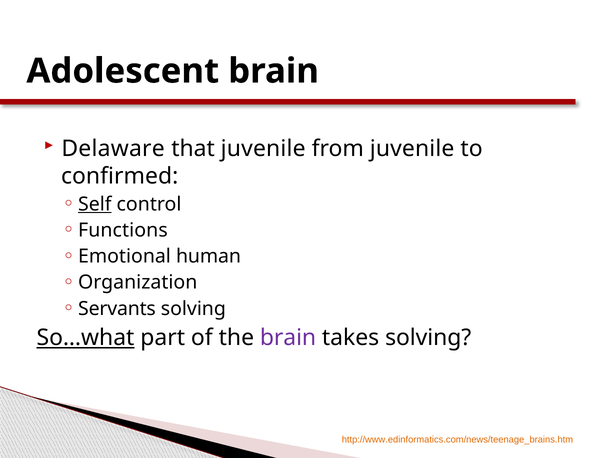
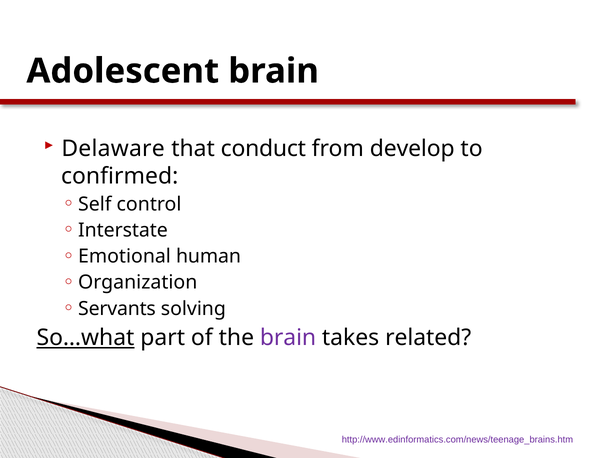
that juvenile: juvenile -> conduct
from juvenile: juvenile -> develop
Self underline: present -> none
Functions: Functions -> Interstate
takes solving: solving -> related
http://www.edinformatics.com/news/teenage_brains.htm colour: orange -> purple
